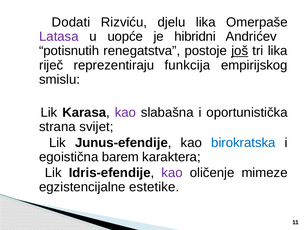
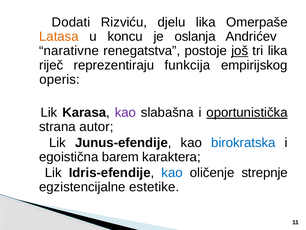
Latasa colour: purple -> orange
uopće: uopće -> koncu
hibridni: hibridni -> oslanja
potisnutih: potisnutih -> narativne
smislu: smislu -> operis
oportunistička underline: none -> present
svijet: svijet -> autor
kao at (172, 172) colour: purple -> blue
mimeze: mimeze -> strepnje
